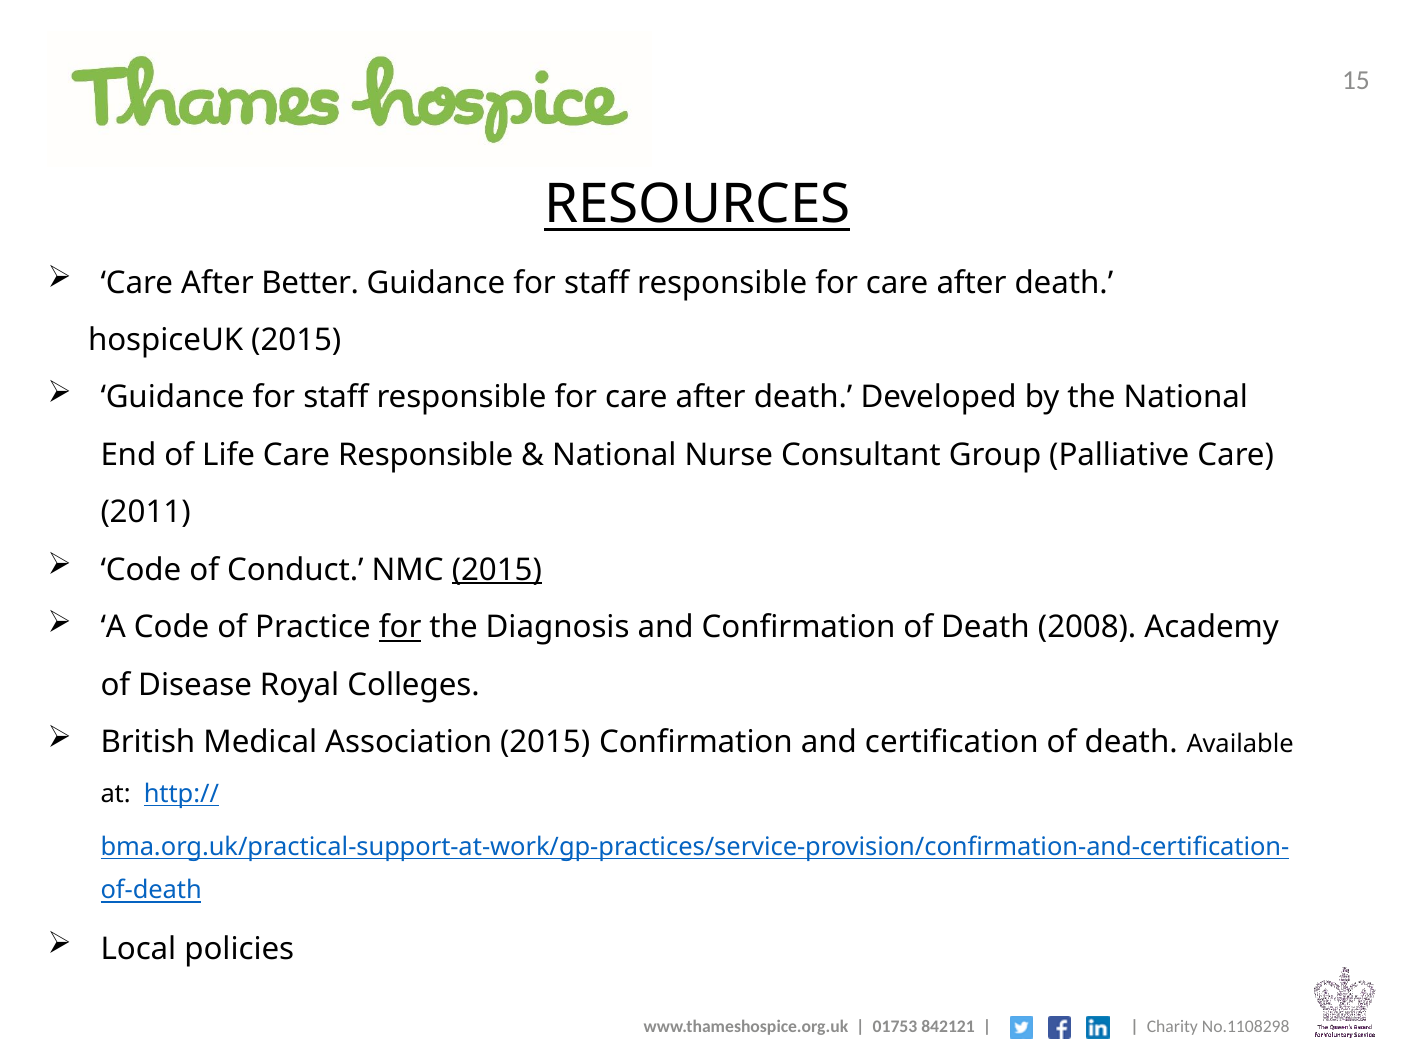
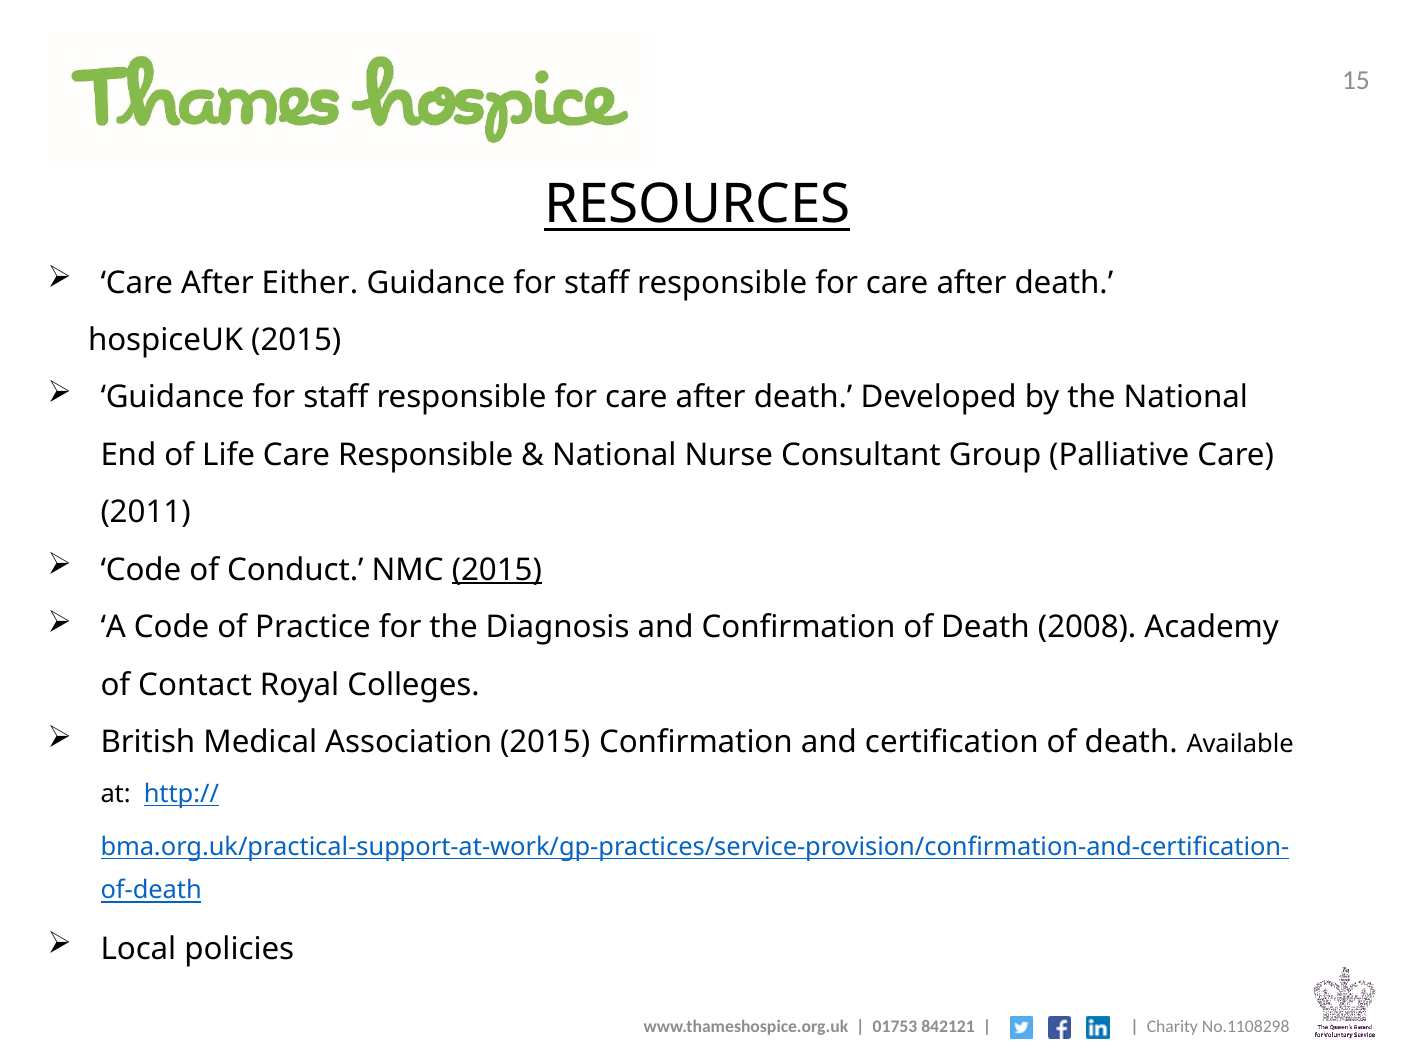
Better: Better -> Either
for at (400, 628) underline: present -> none
Disease: Disease -> Contact
